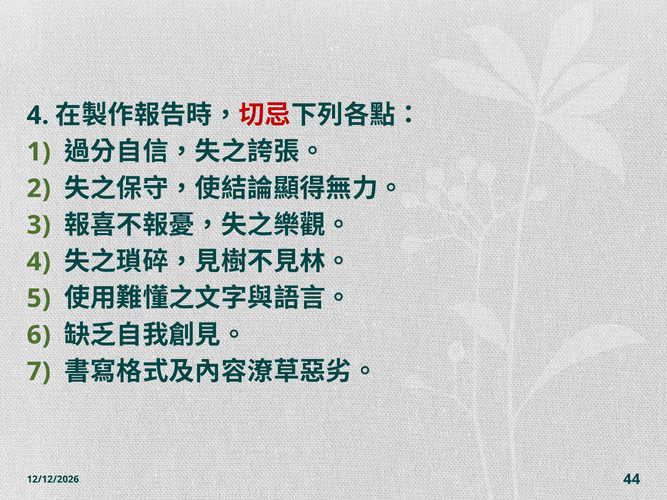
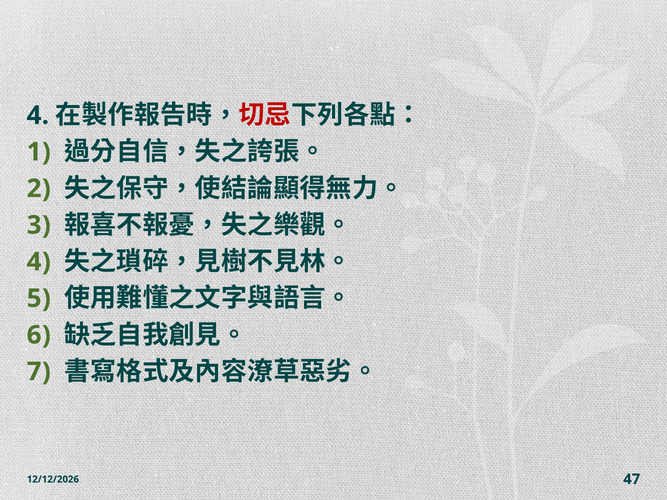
44: 44 -> 47
